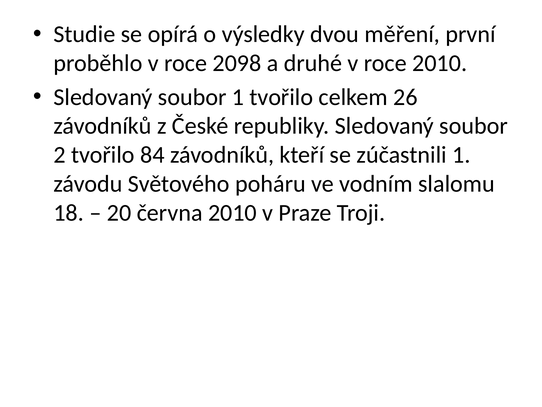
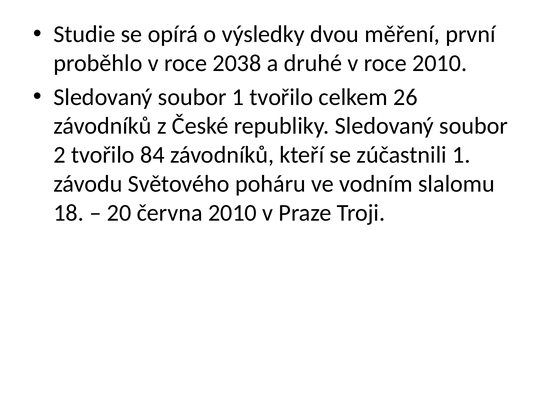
2098: 2098 -> 2038
